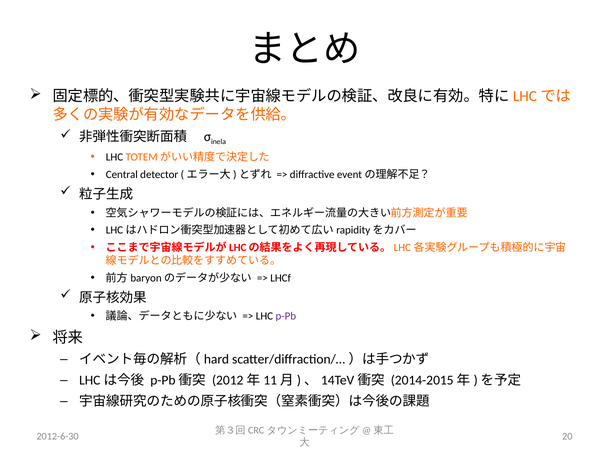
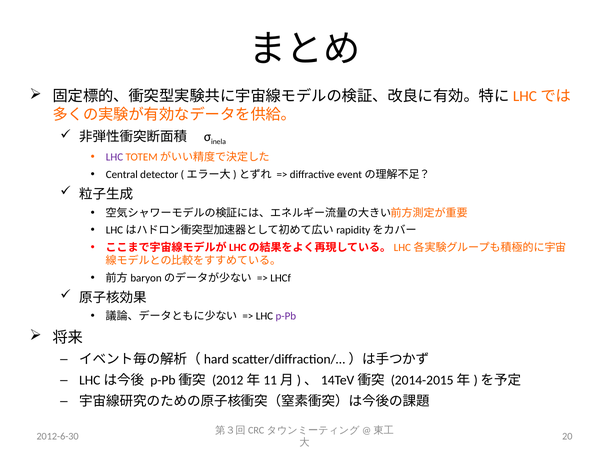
LHC at (114, 157) colour: black -> purple
